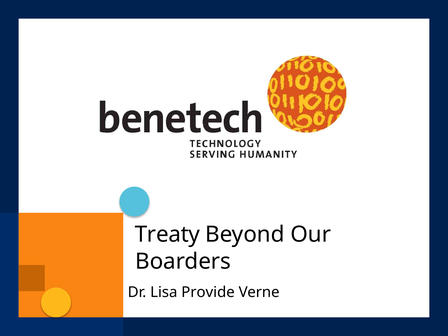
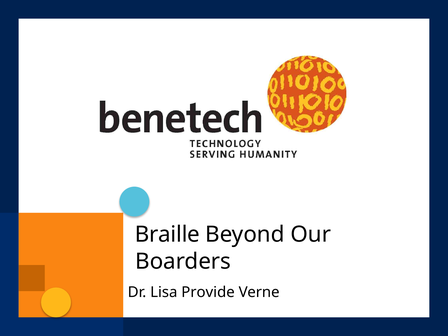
Treaty: Treaty -> Braille
